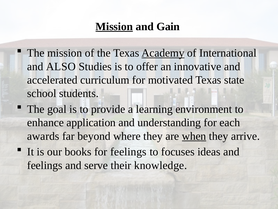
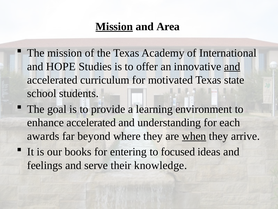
Gain: Gain -> Area
Academy underline: present -> none
ALSO: ALSO -> HOPE
and at (232, 66) underline: none -> present
enhance application: application -> accelerated
for feelings: feelings -> entering
focuses: focuses -> focused
